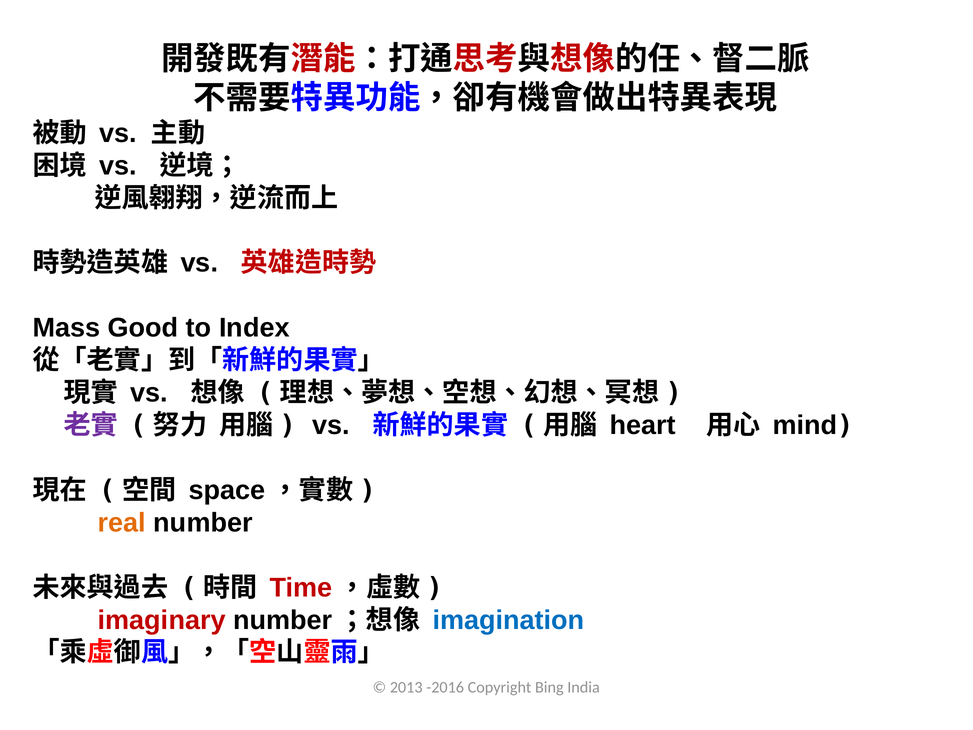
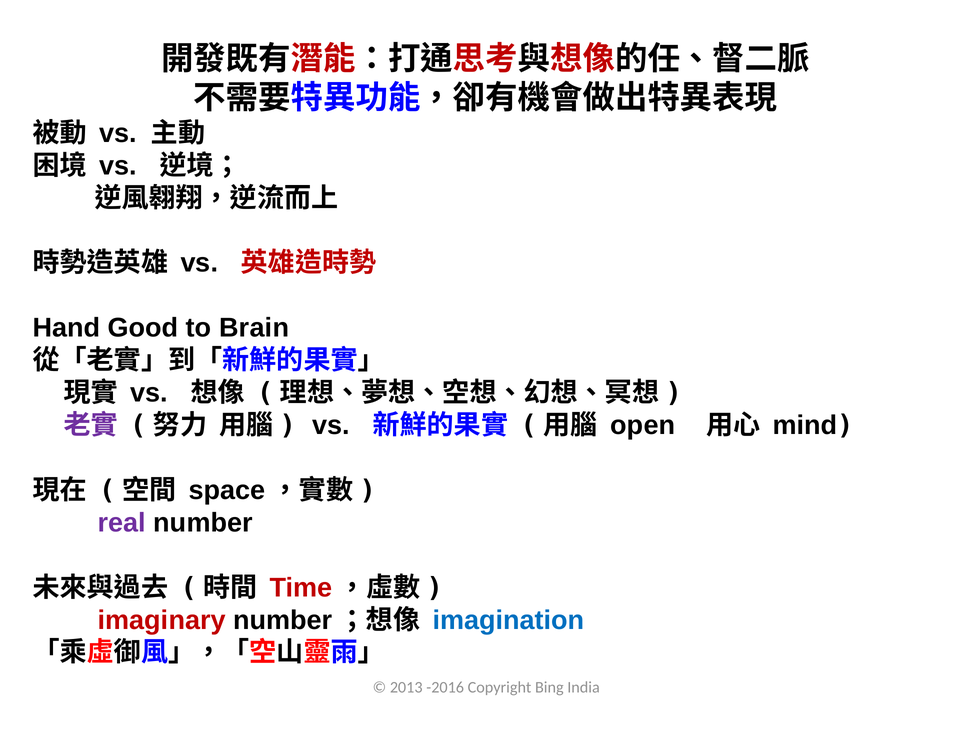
Mass: Mass -> Hand
Index: Index -> Brain
heart: heart -> open
real colour: orange -> purple
